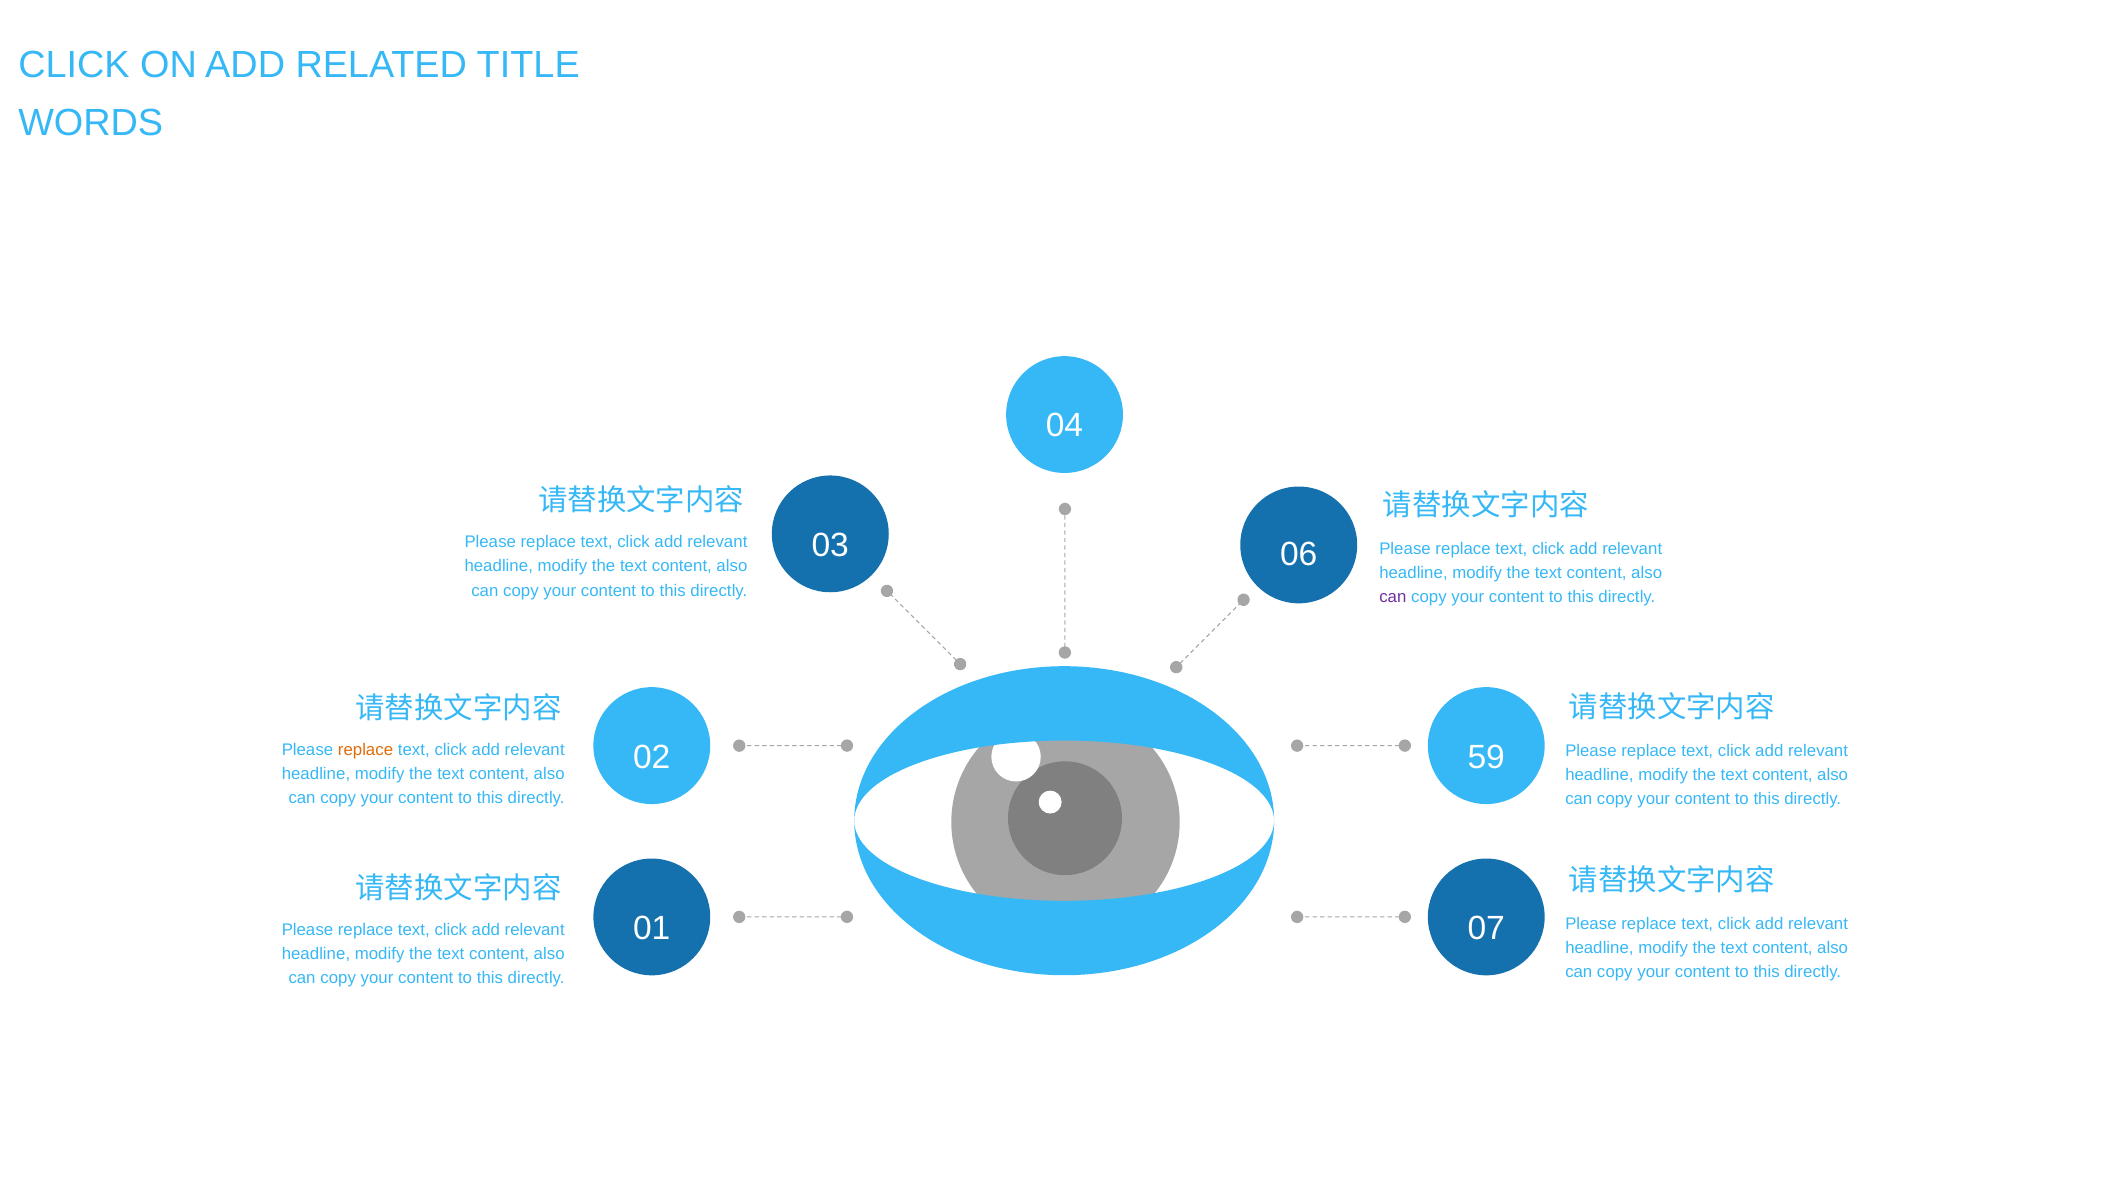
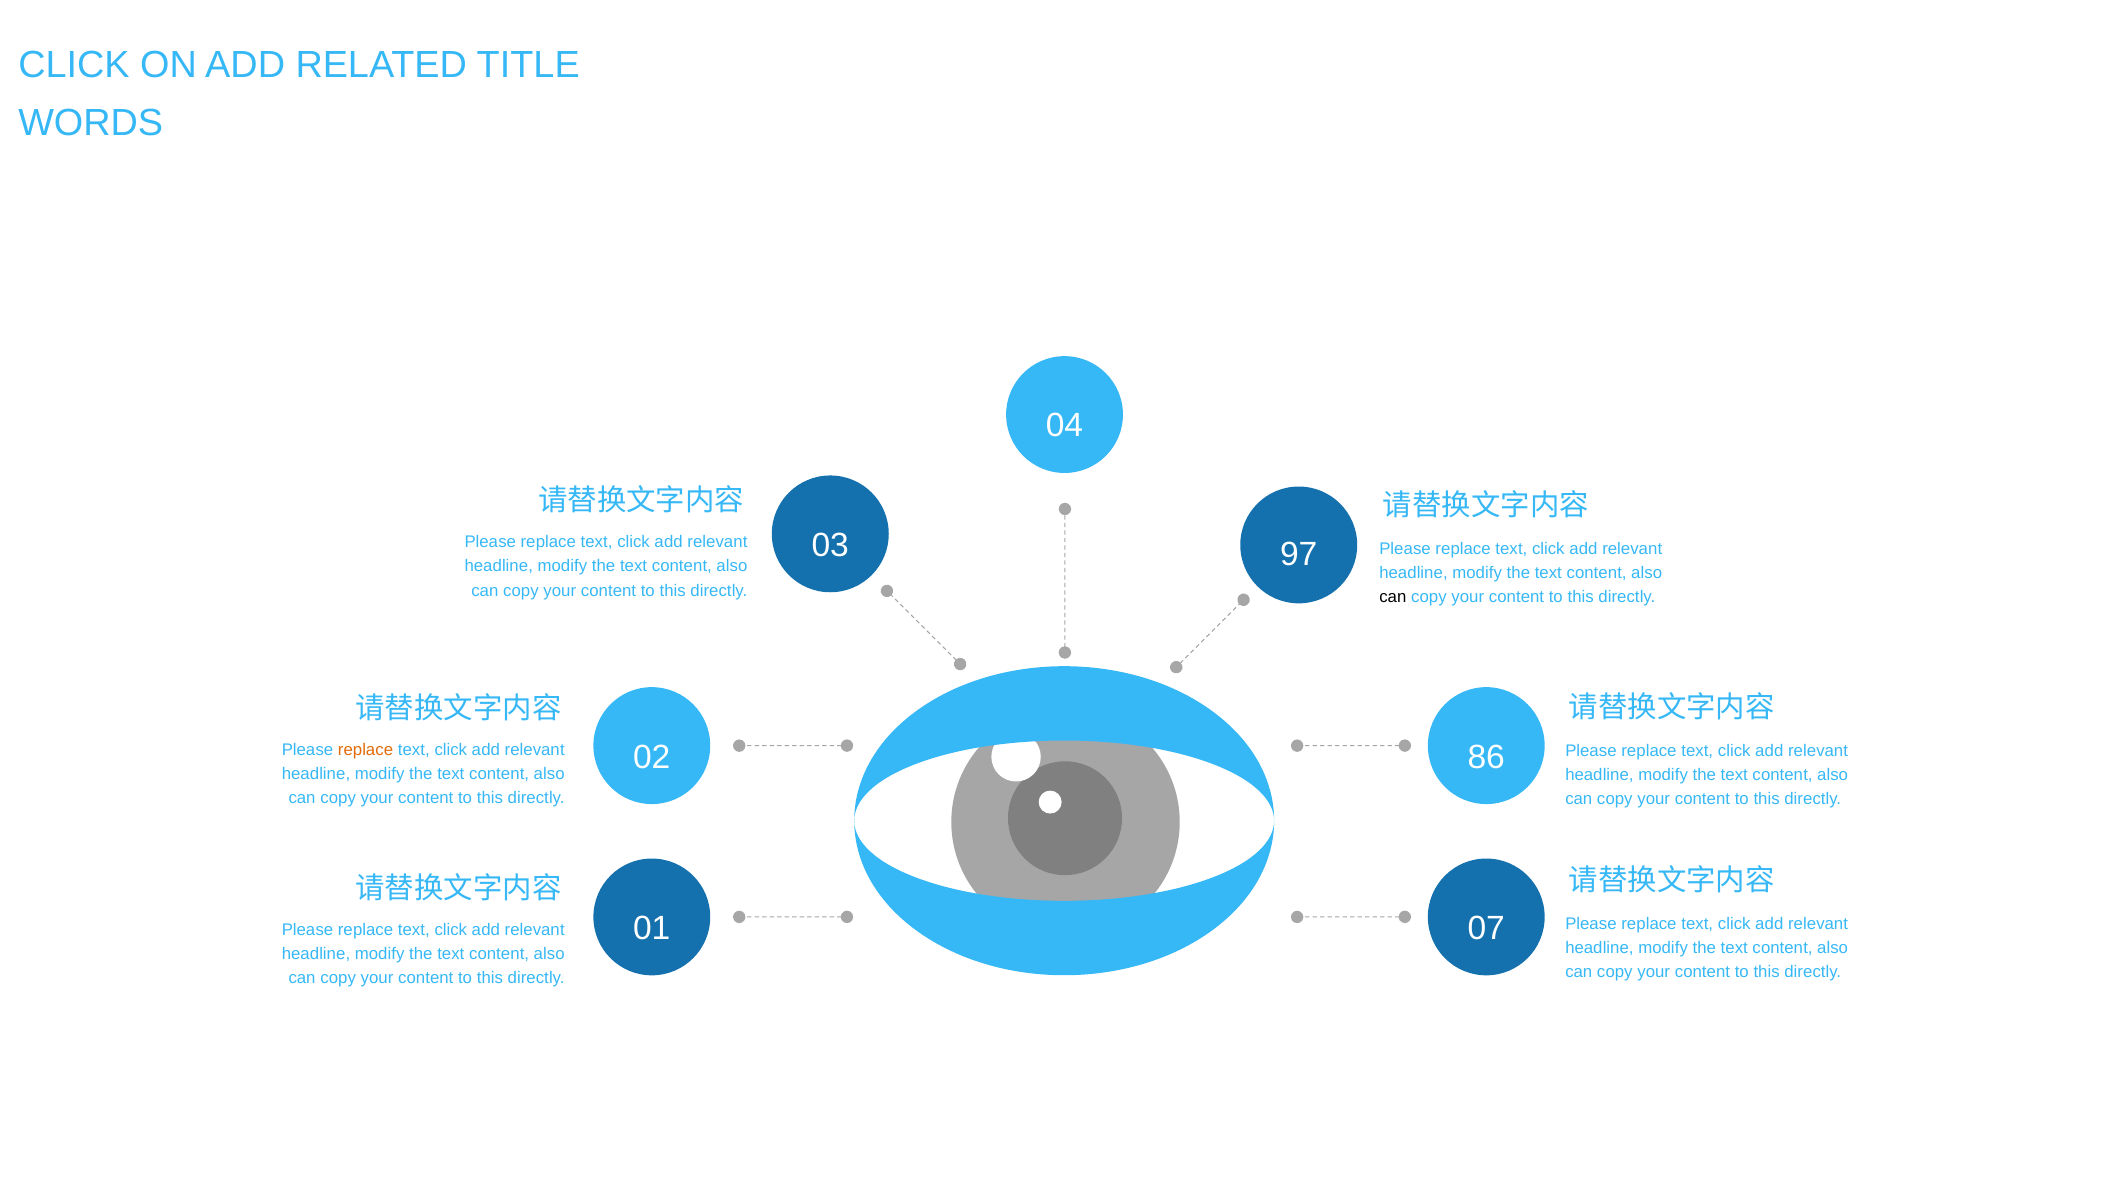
06: 06 -> 97
can at (1393, 597) colour: purple -> black
59: 59 -> 86
